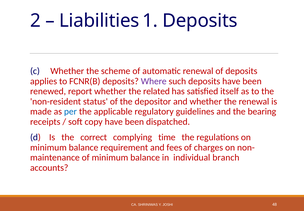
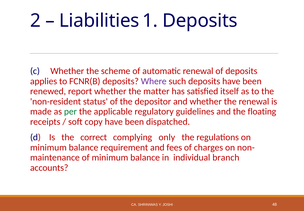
related: related -> matter
per colour: blue -> green
bearing: bearing -> floating
time: time -> only
